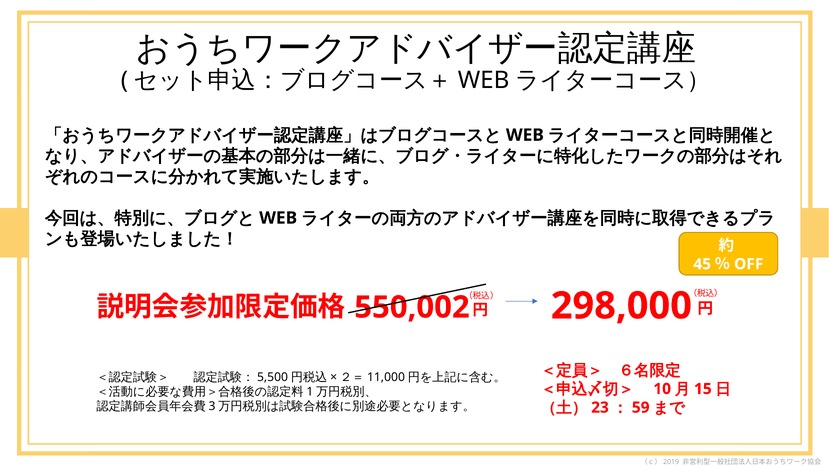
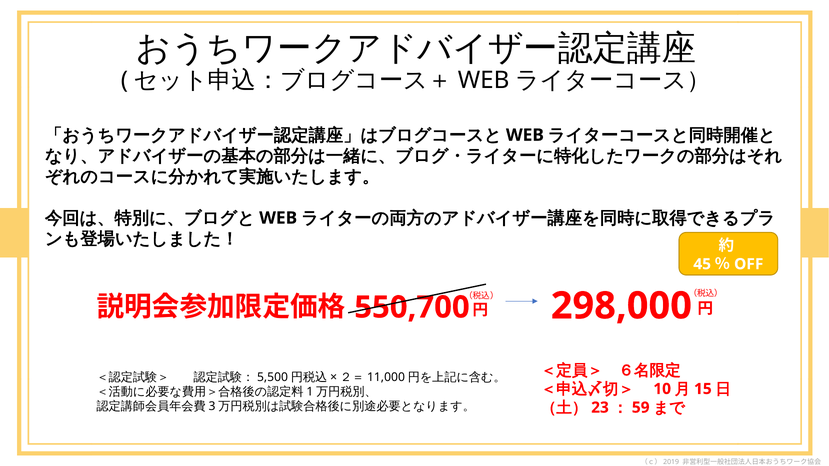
550,002: 550,002 -> 550,700
